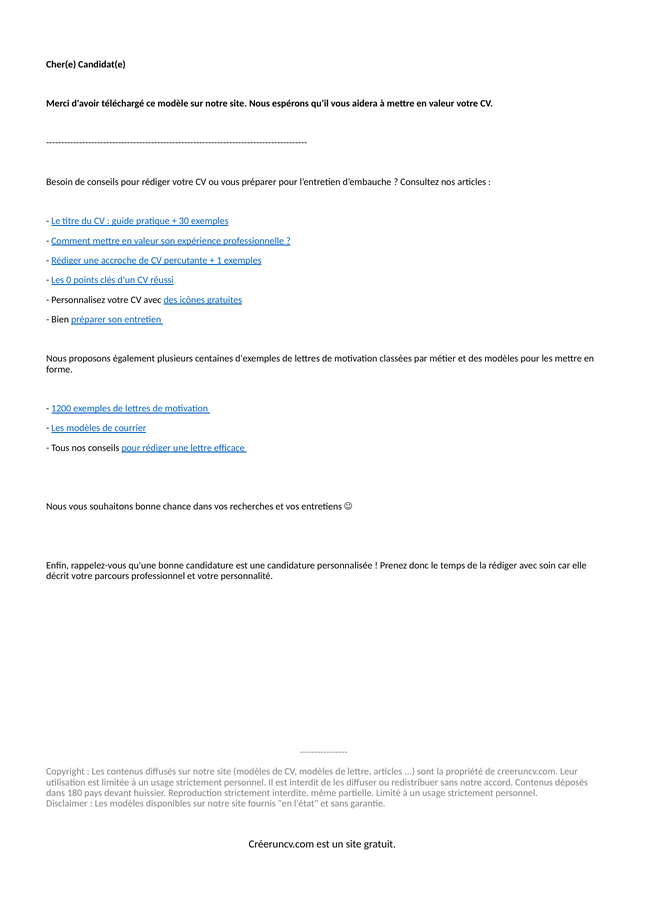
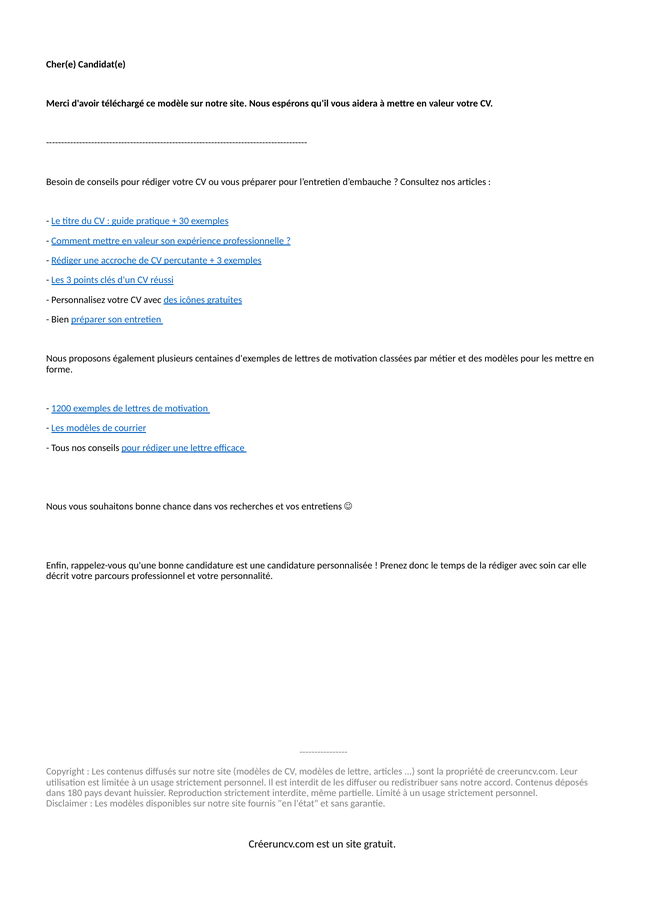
1 at (219, 261): 1 -> 3
Les 0: 0 -> 3
